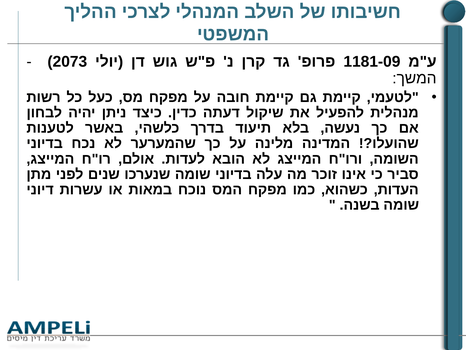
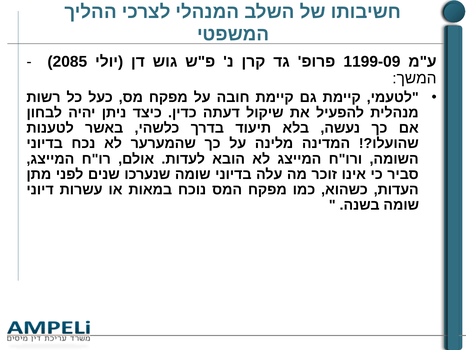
2073: 2073 -> 2085
1181-09: 1181-09 -> 1199-09
